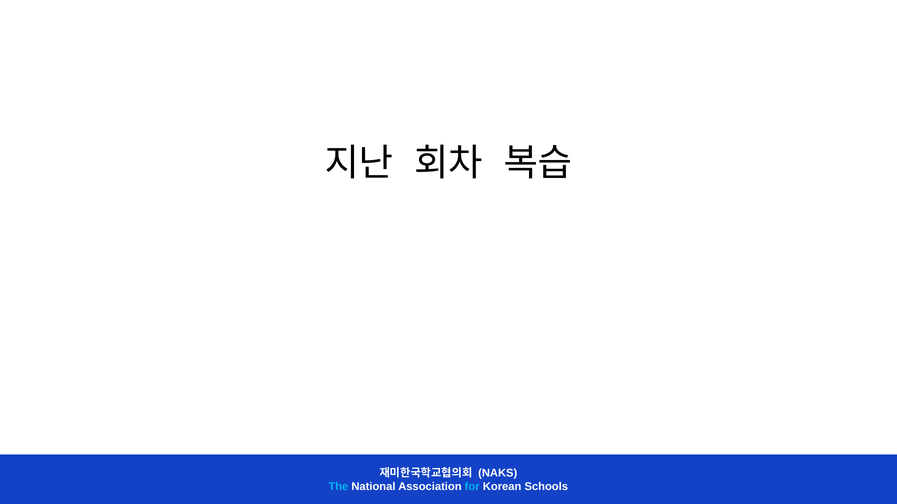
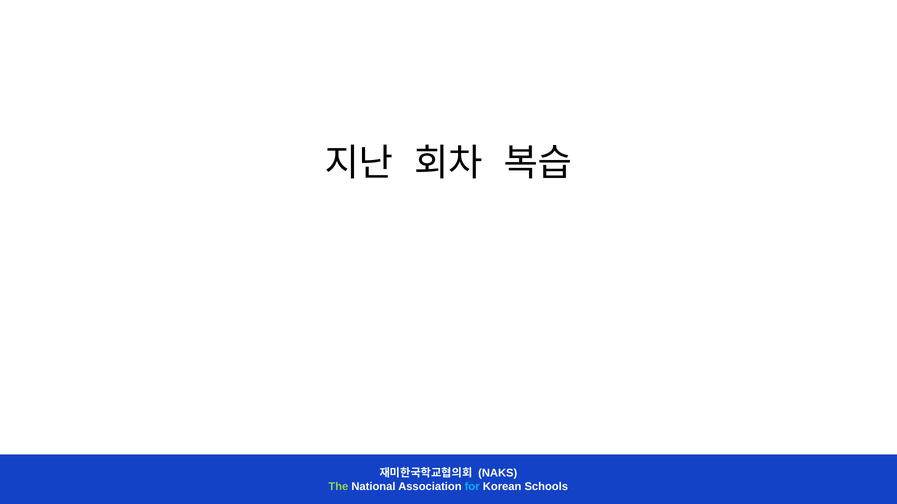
The colour: light blue -> light green
